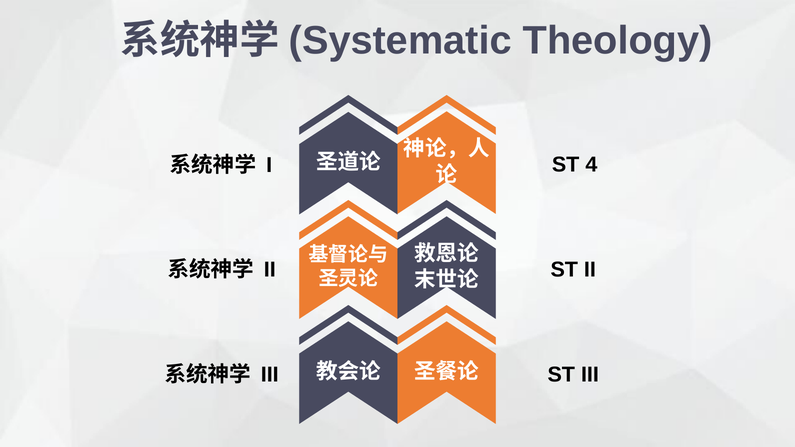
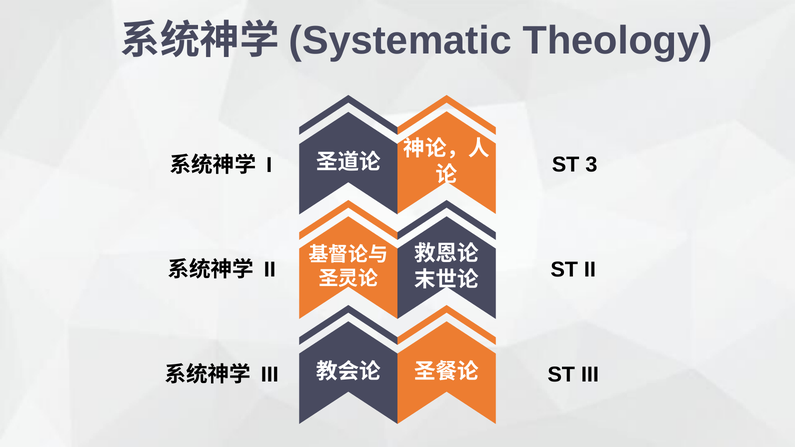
4: 4 -> 3
